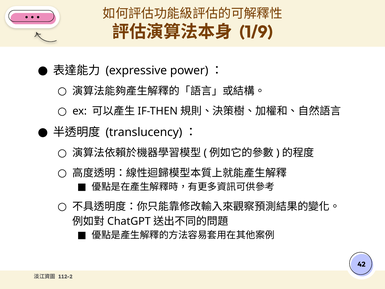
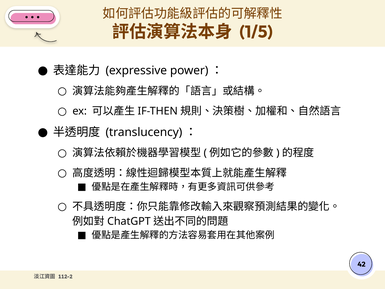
1/9: 1/9 -> 1/5
